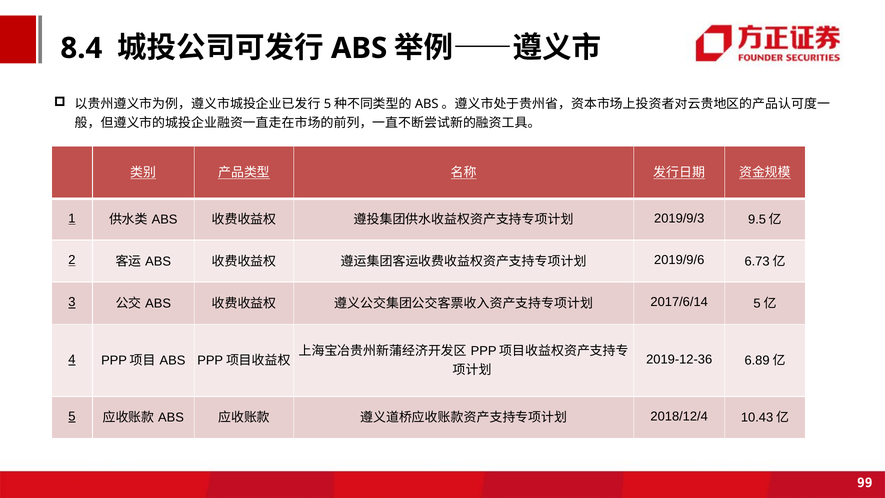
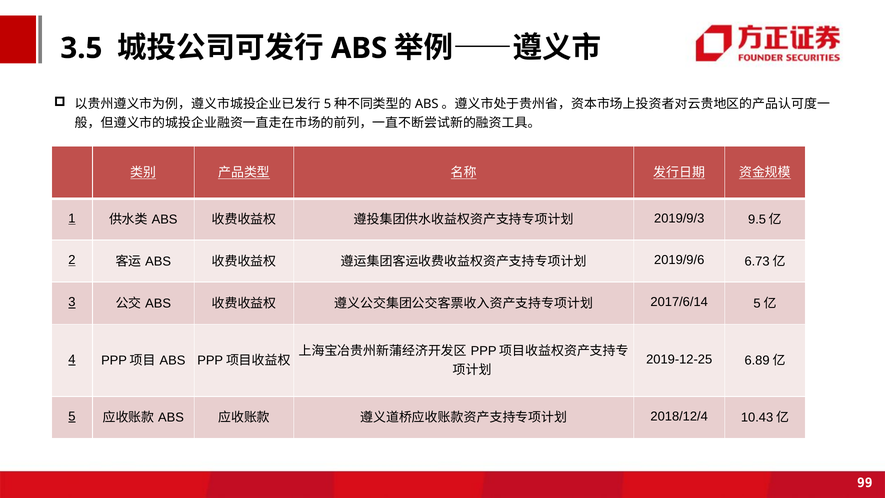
8.4: 8.4 -> 3.5
2019-12-36: 2019-12-36 -> 2019-12-25
